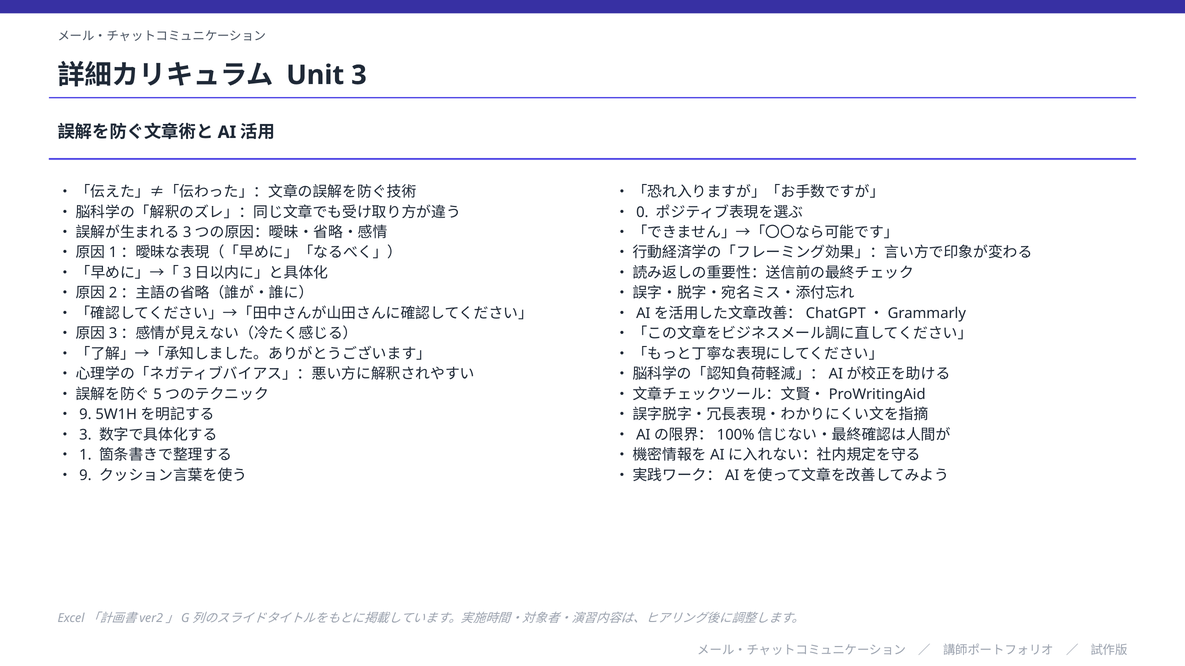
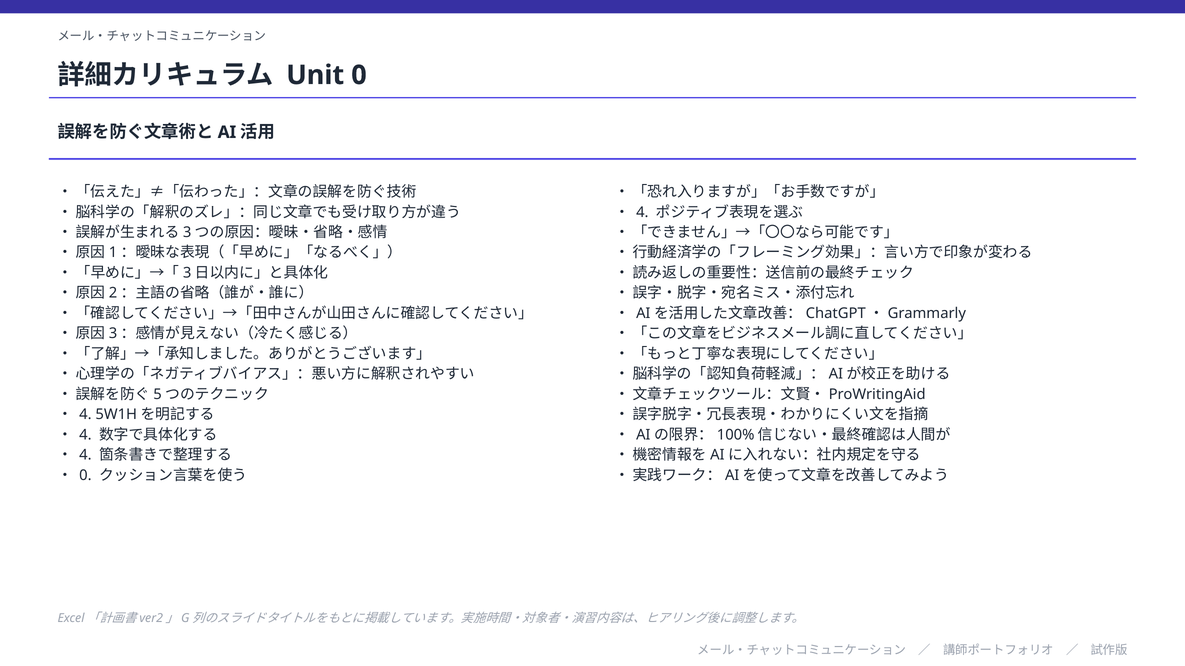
Unit 3: 3 -> 0
0 at (642, 212): 0 -> 4
9 at (85, 415): 9 -> 4
3 at (85, 435): 3 -> 4
1 at (85, 455): 1 -> 4
9 at (85, 476): 9 -> 0
